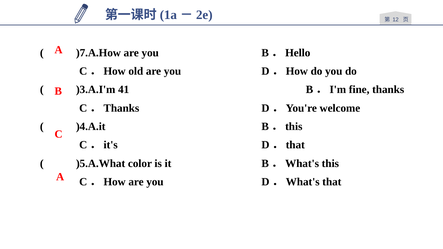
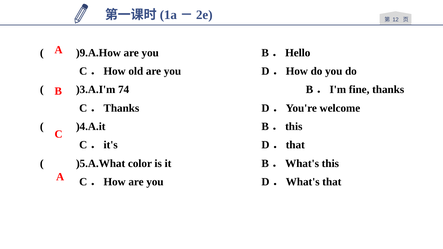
)7.A.How: )7.A.How -> )9.A.How
41: 41 -> 74
